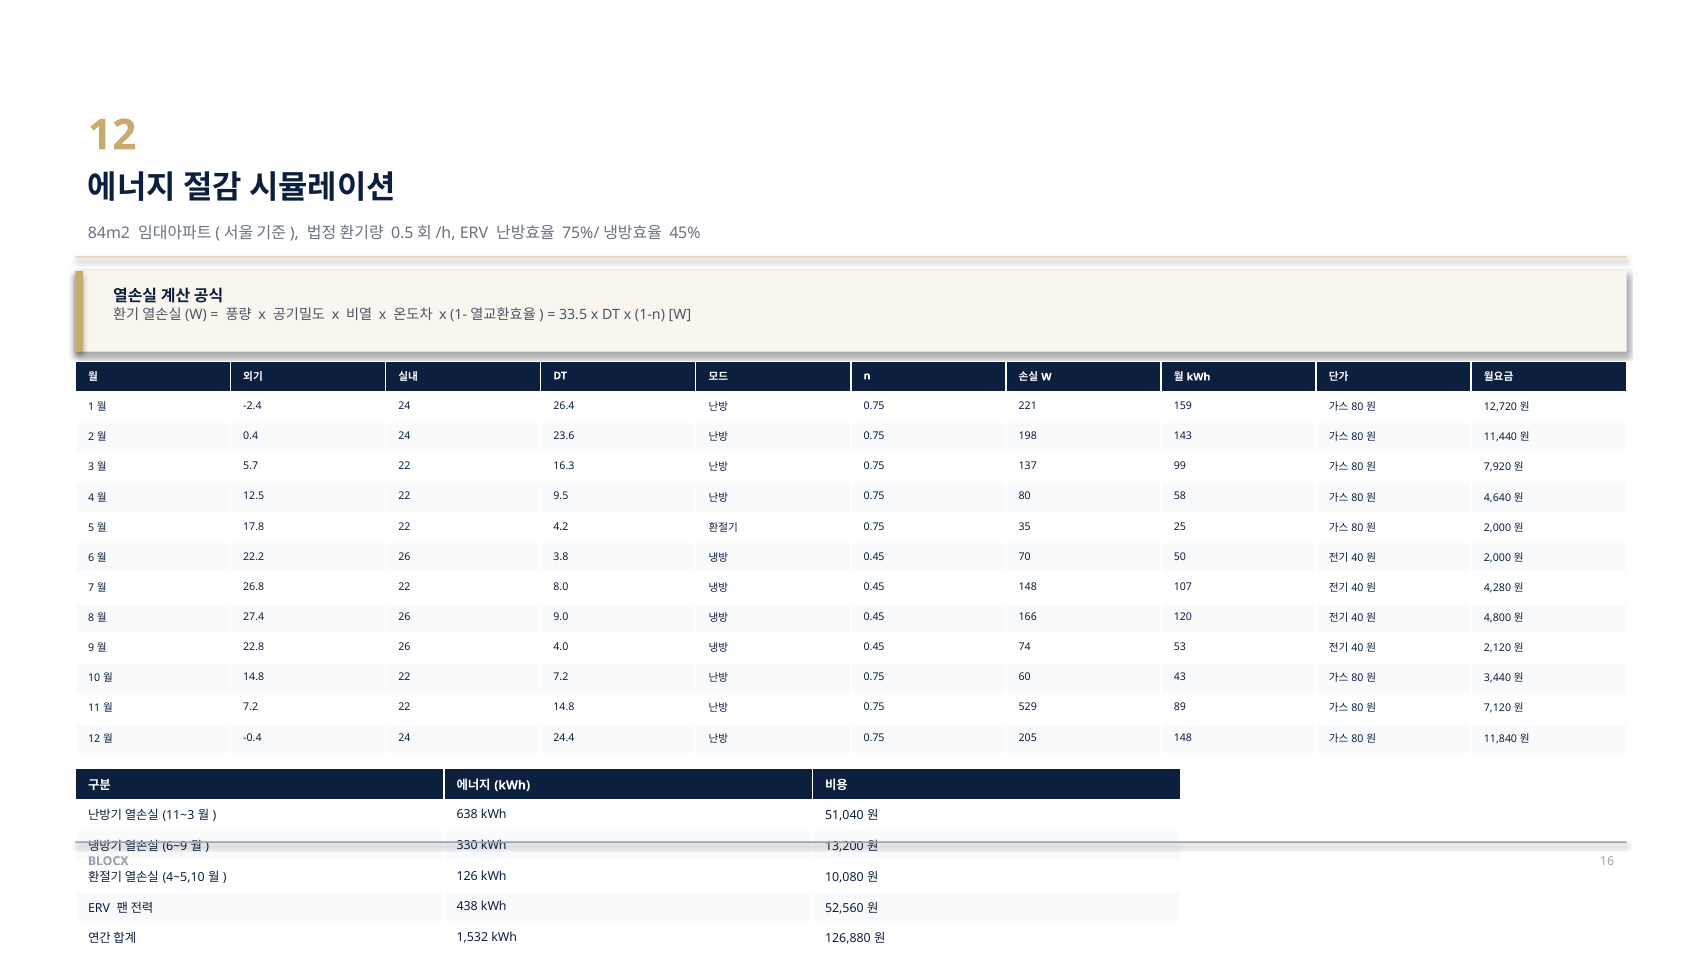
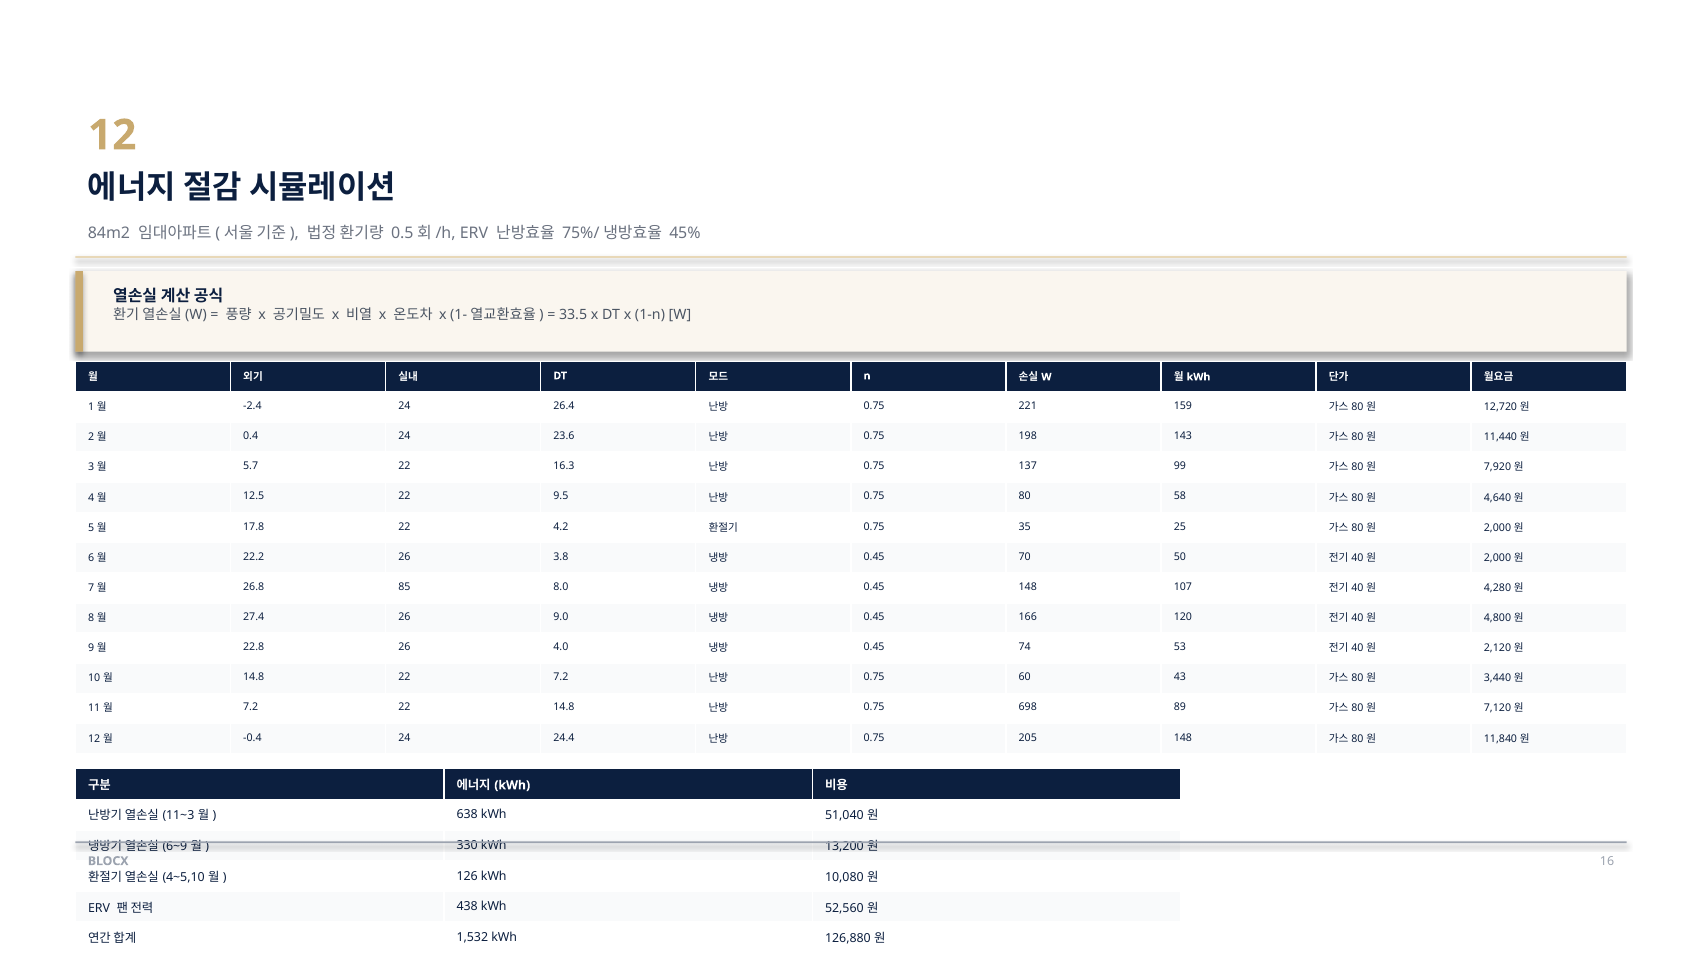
26.8 22: 22 -> 85
529: 529 -> 698
